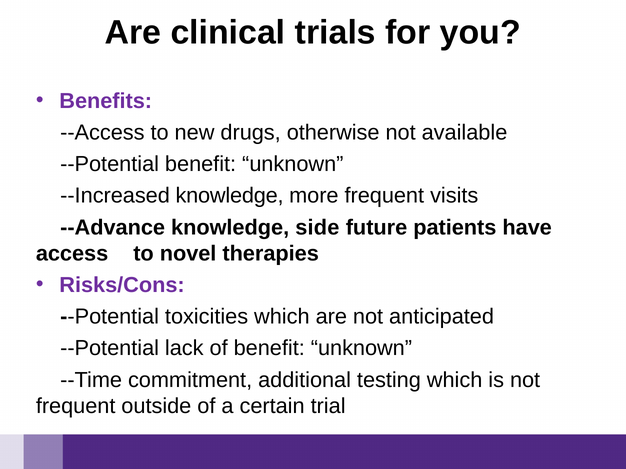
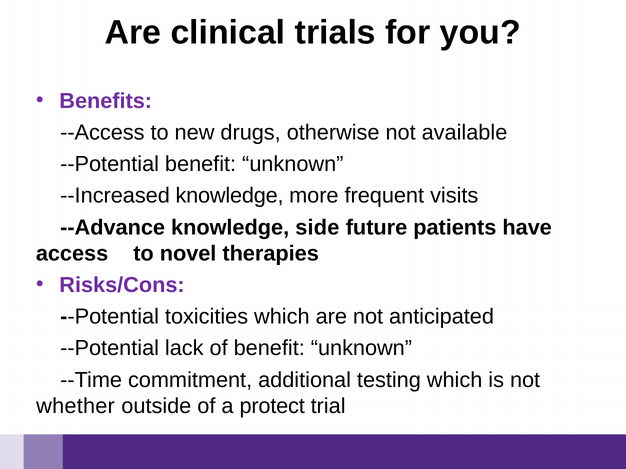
frequent at (76, 406): frequent -> whether
certain: certain -> protect
